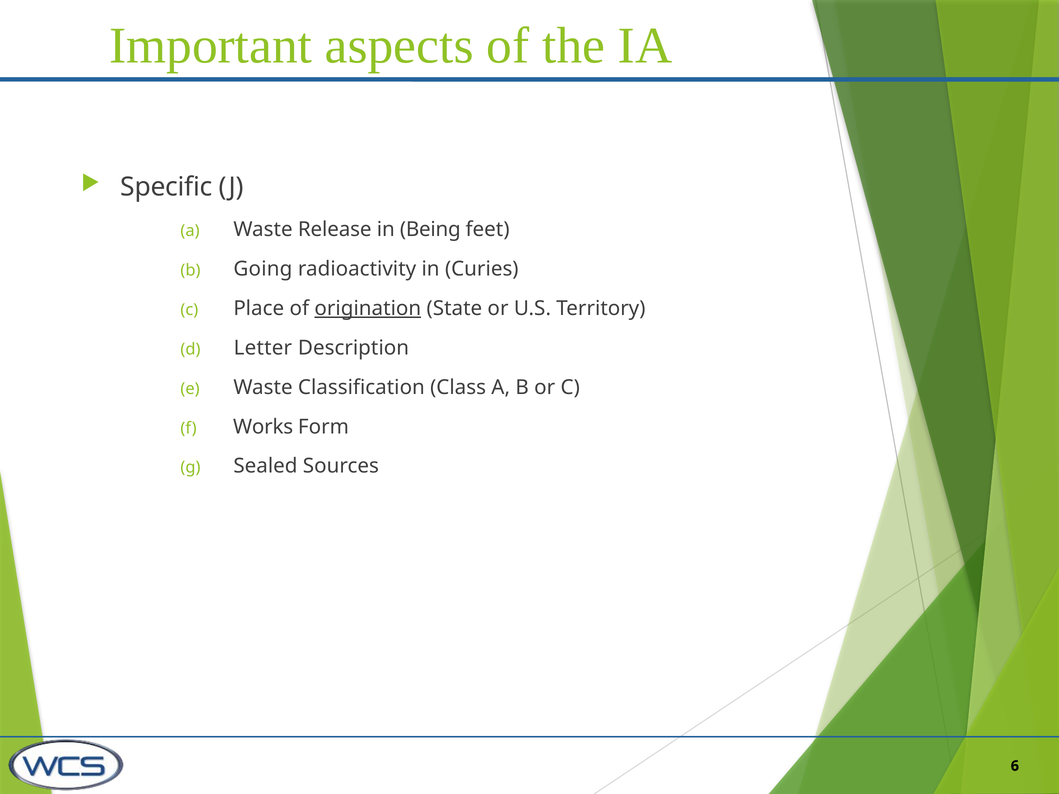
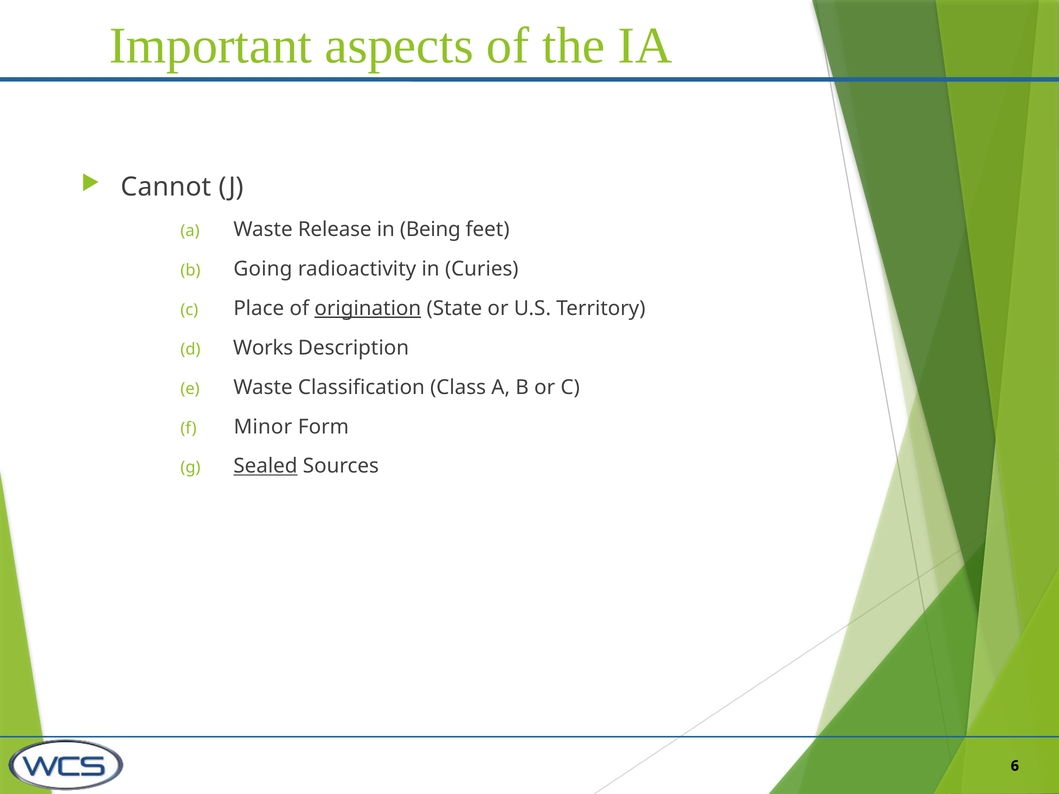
Specific: Specific -> Cannot
Letter: Letter -> Works
Works: Works -> Minor
Sealed underline: none -> present
